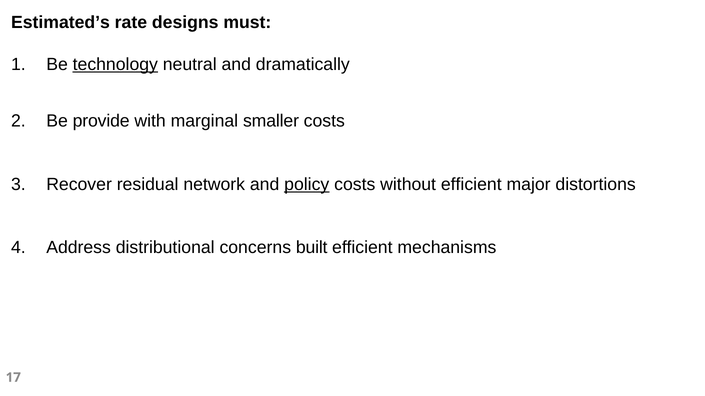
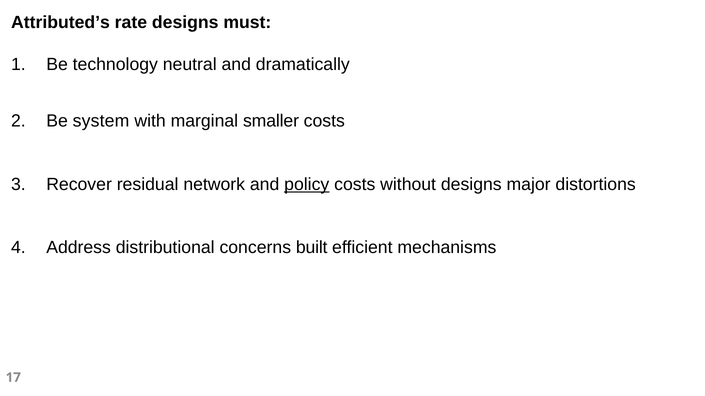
Estimated’s: Estimated’s -> Attributed’s
technology underline: present -> none
provide: provide -> system
without efficient: efficient -> designs
